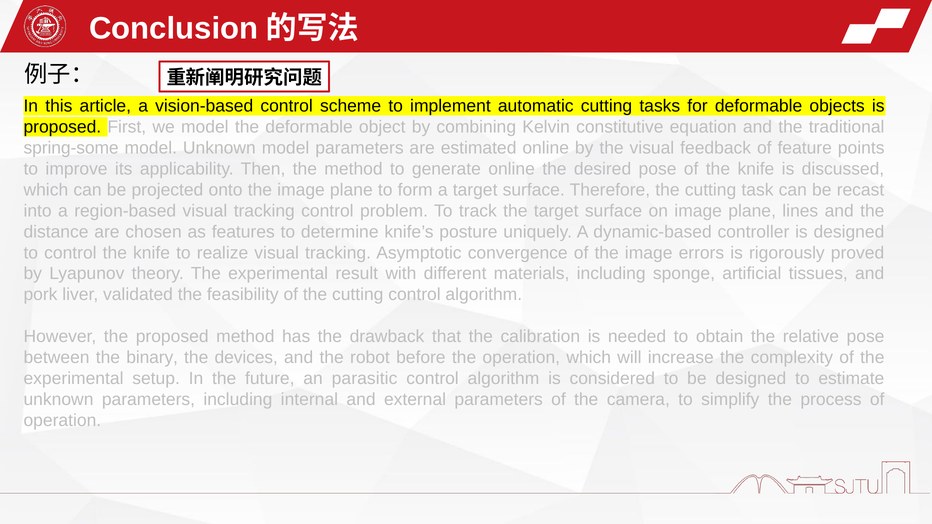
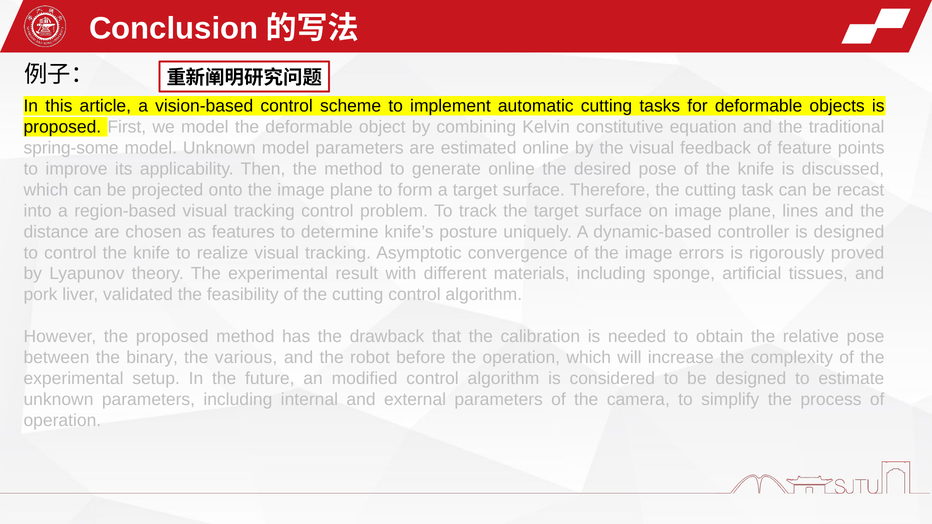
devices: devices -> various
parasitic: parasitic -> modified
